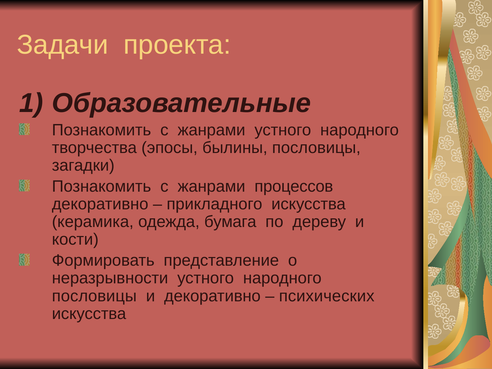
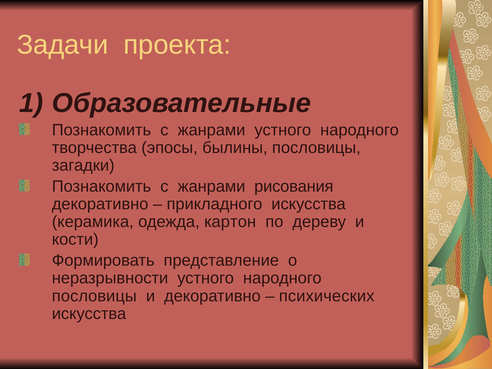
процессов: процессов -> рисования
бумага: бумага -> картон
